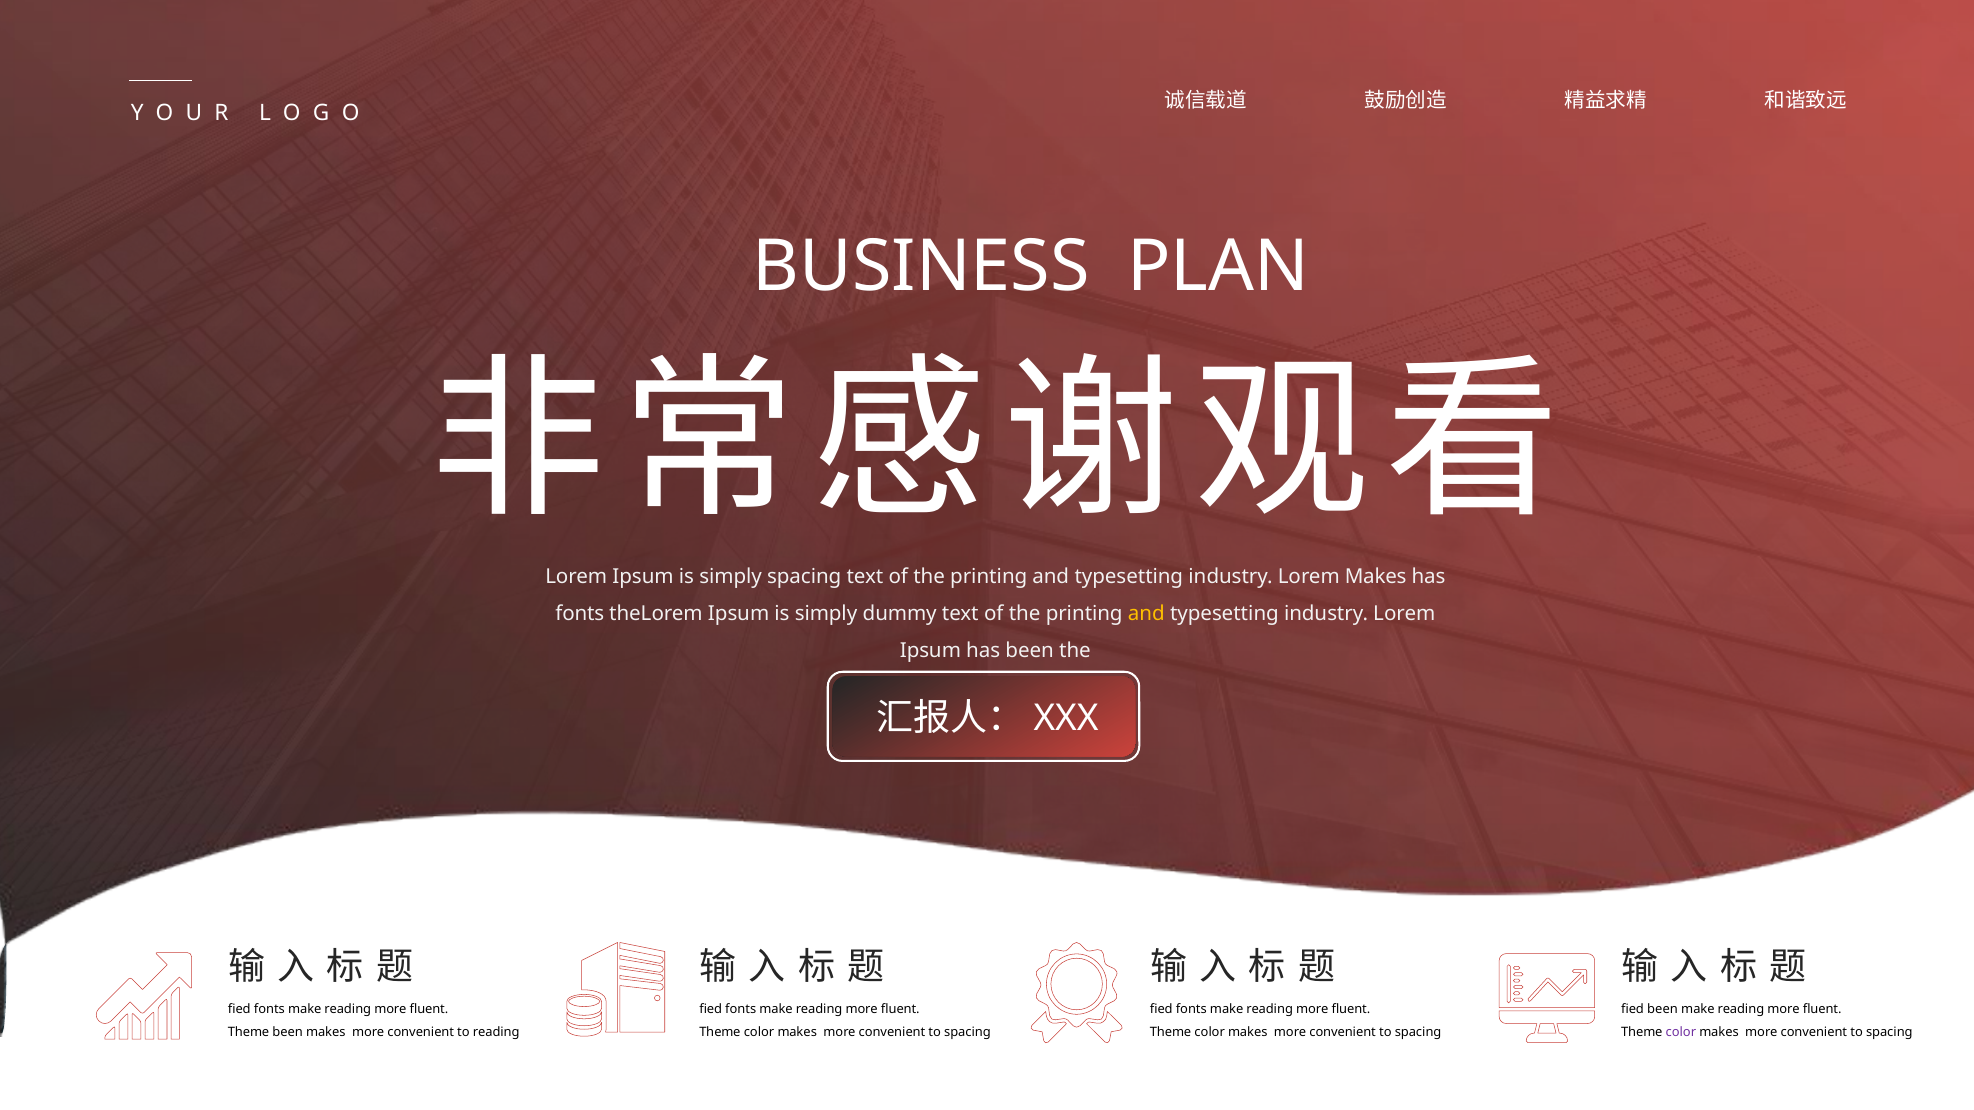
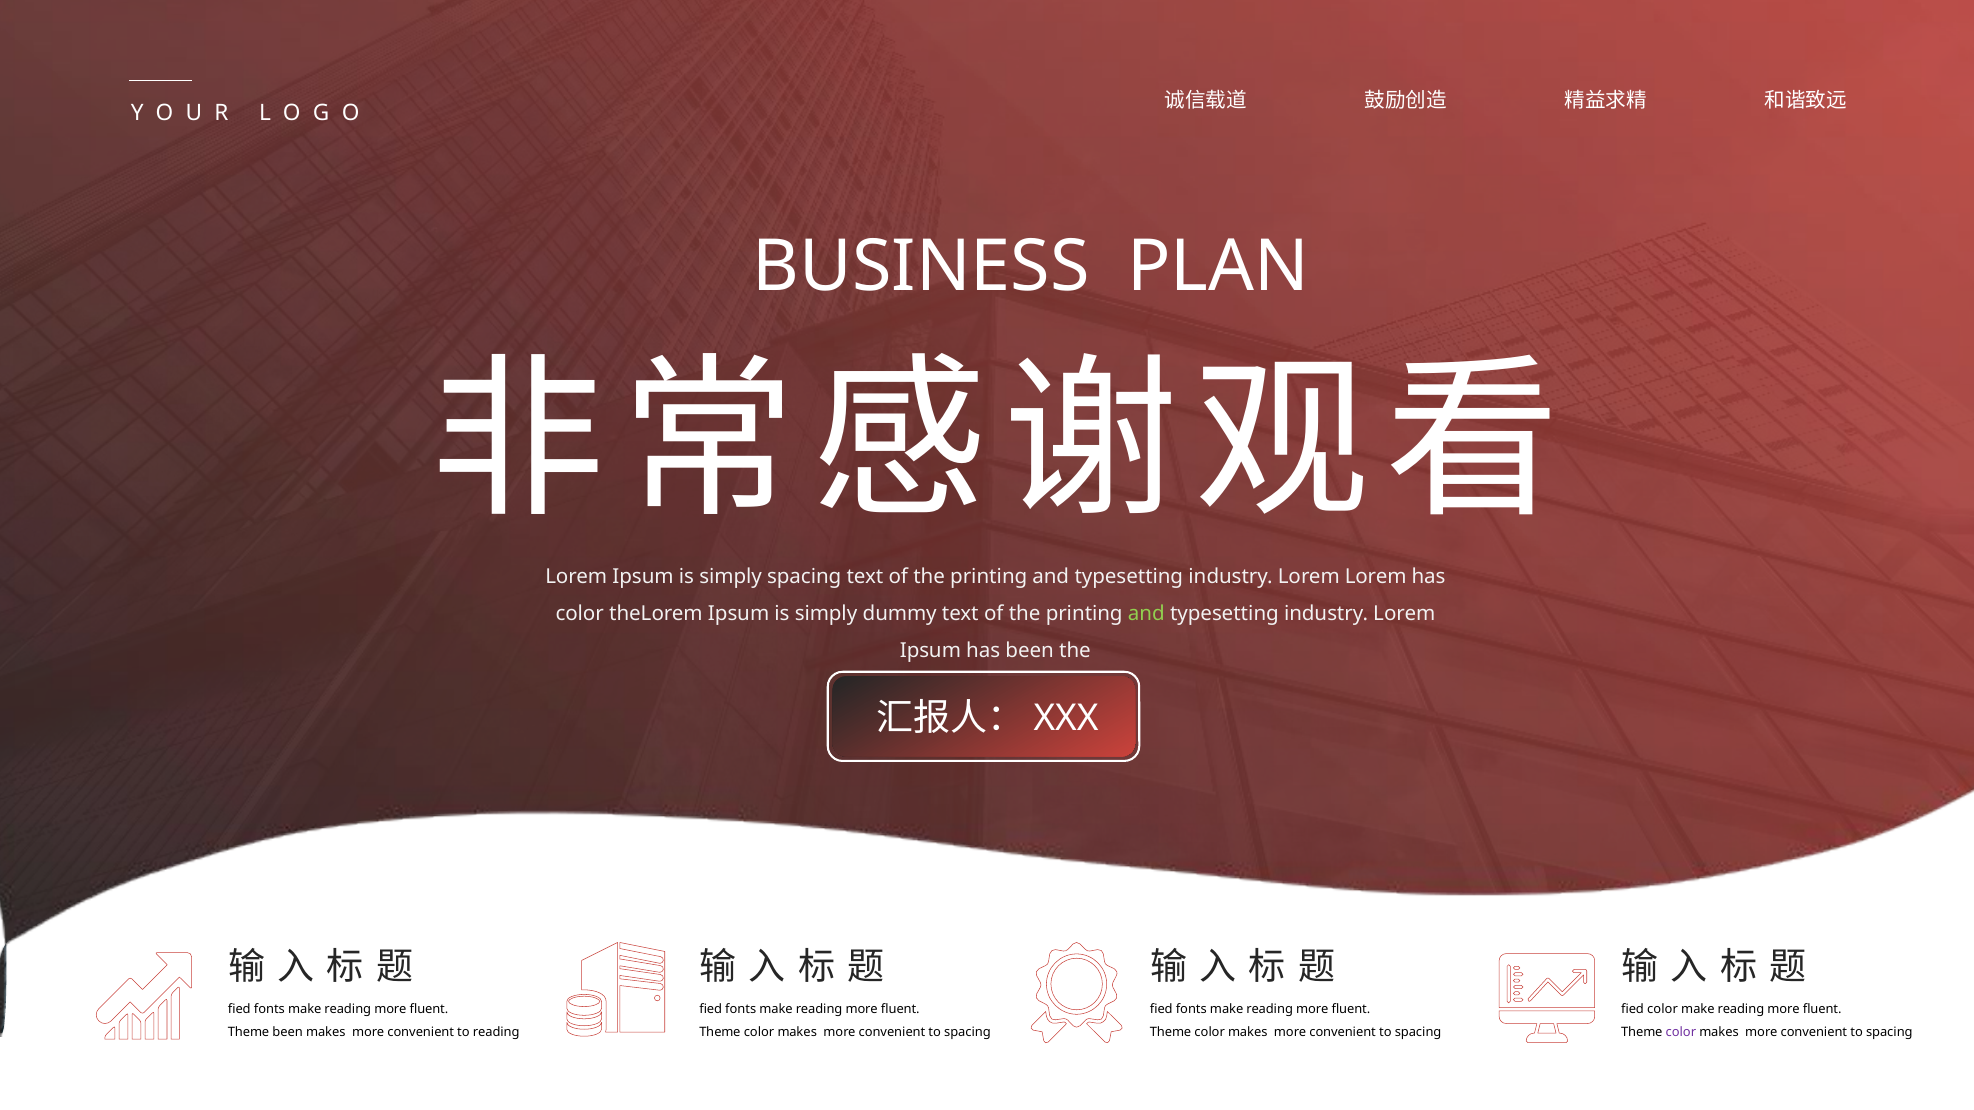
Lorem Makes: Makes -> Lorem
fonts at (580, 614): fonts -> color
and at (1146, 614) colour: yellow -> light green
fied been: been -> color
